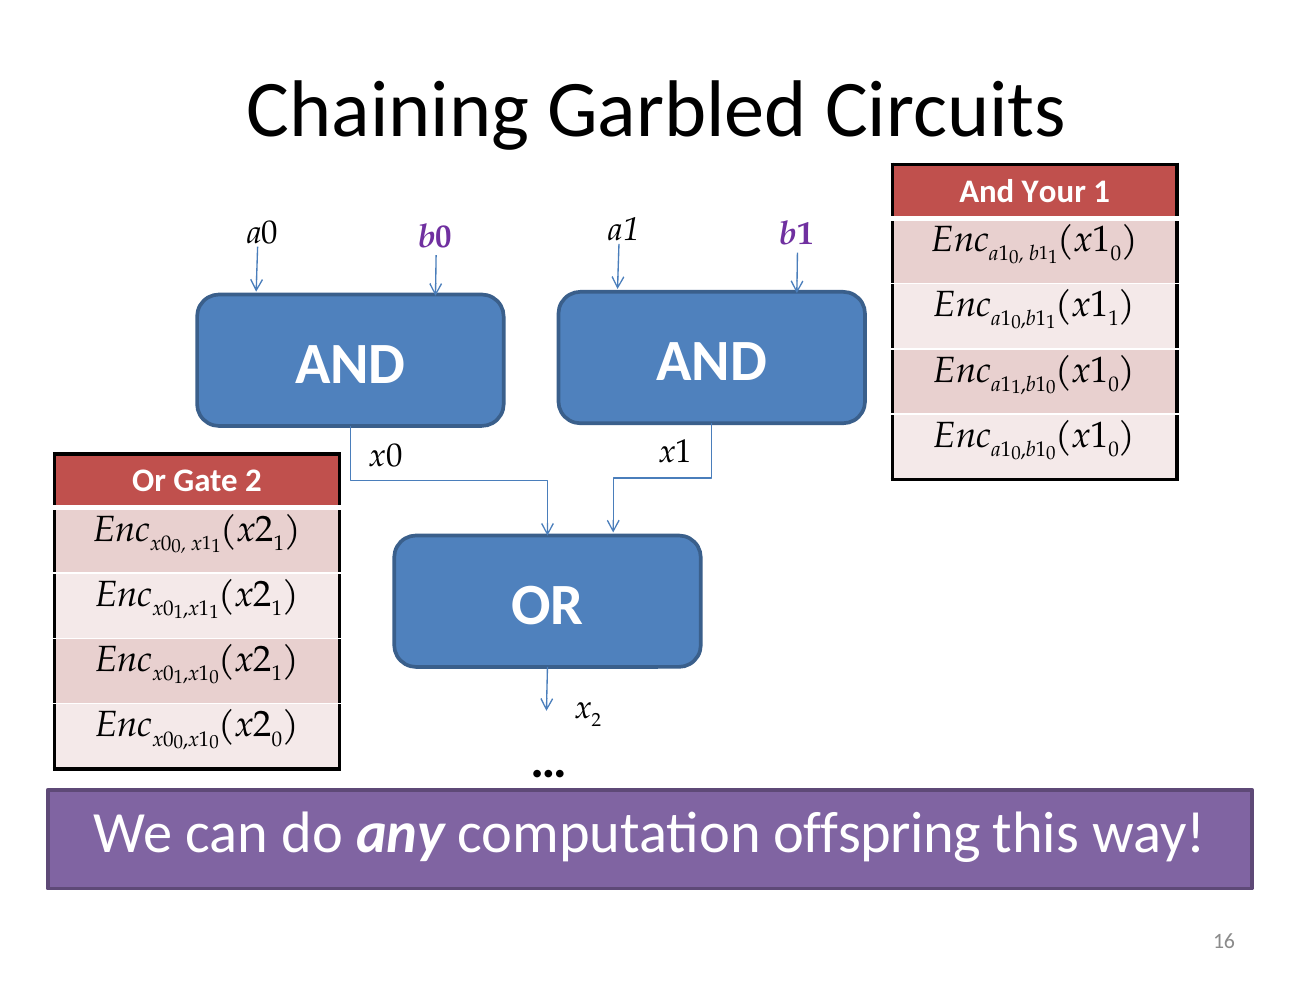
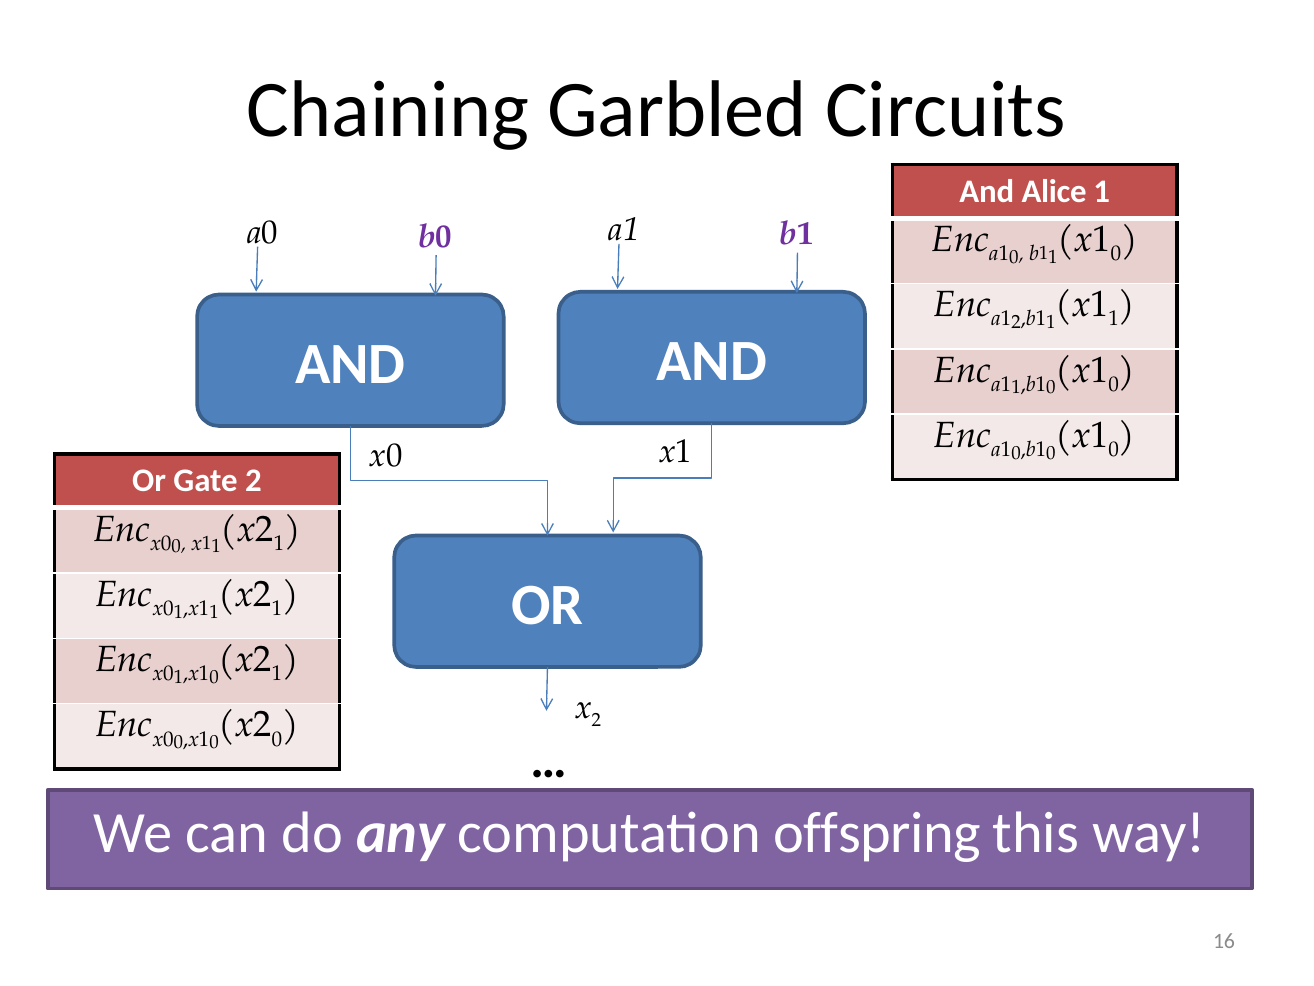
Your: Your -> Alice
0 at (1016, 322): 0 -> 2
